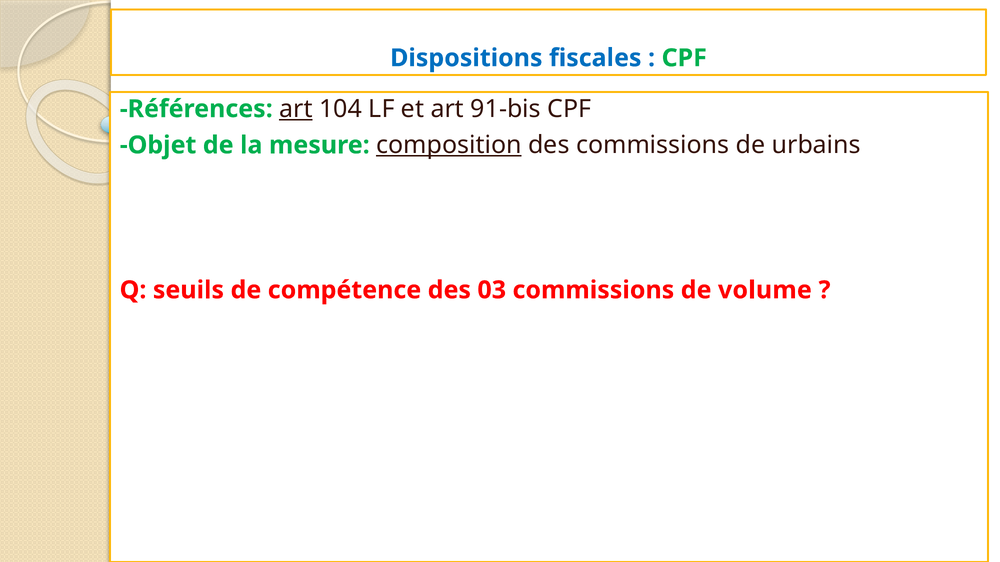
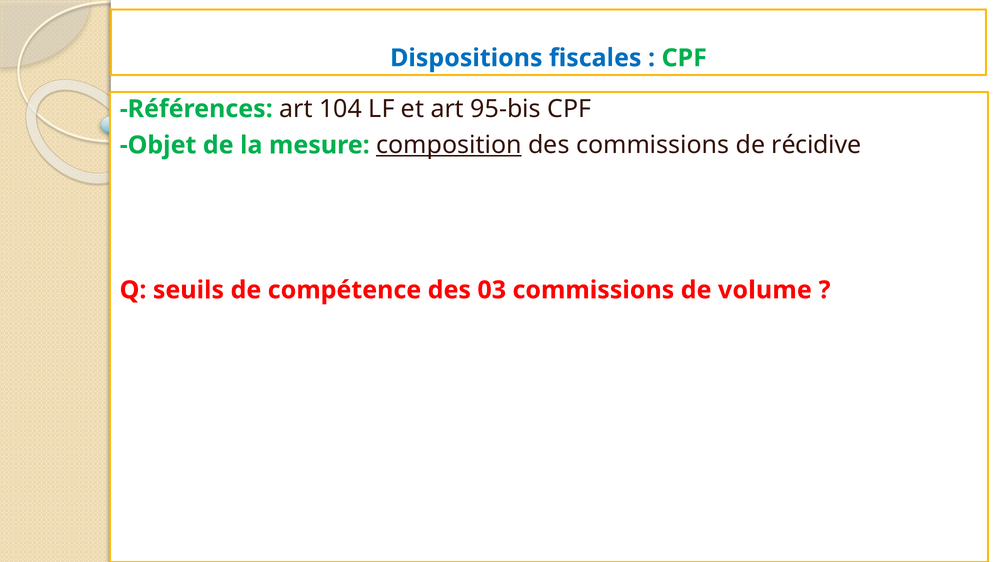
art at (296, 109) underline: present -> none
91-bis: 91-bis -> 95-bis
urbains: urbains -> récidive
